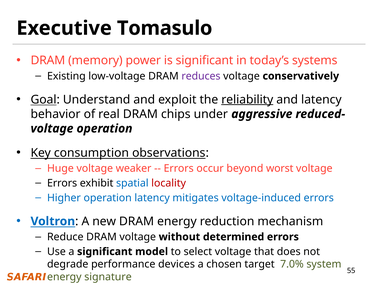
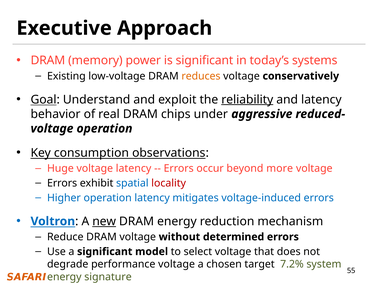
Tomasulo: Tomasulo -> Approach
reduces colour: purple -> orange
voltage weaker: weaker -> latency
worst: worst -> more
new underline: none -> present
performance devices: devices -> voltage
7.0%: 7.0% -> 7.2%
